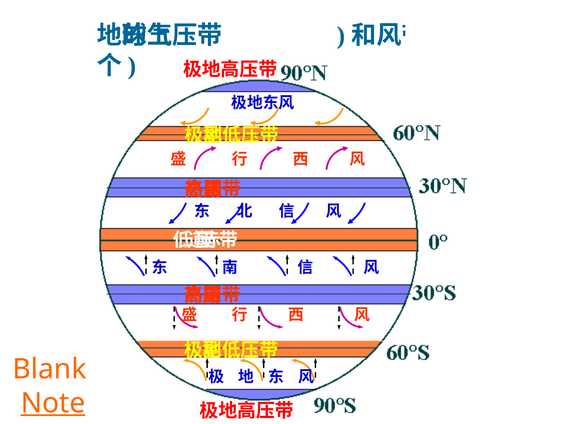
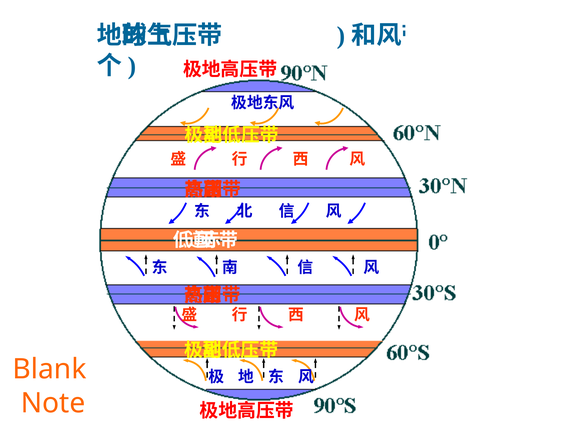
Note underline: present -> none
